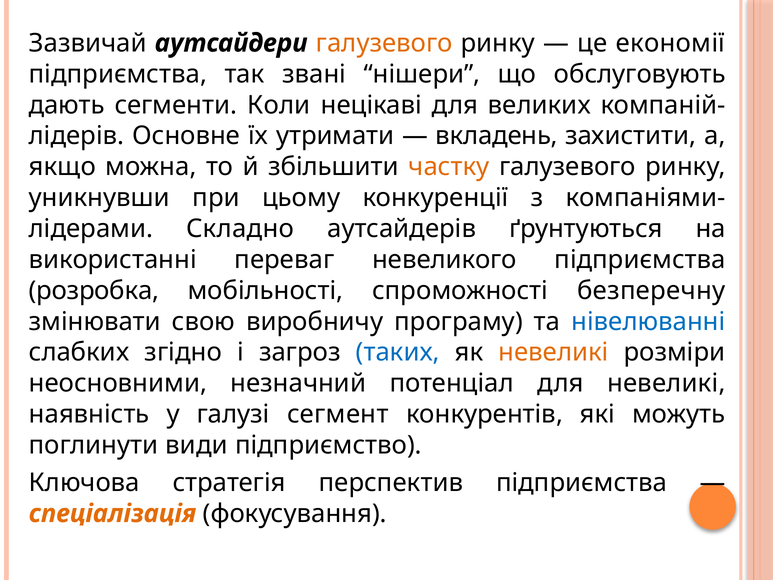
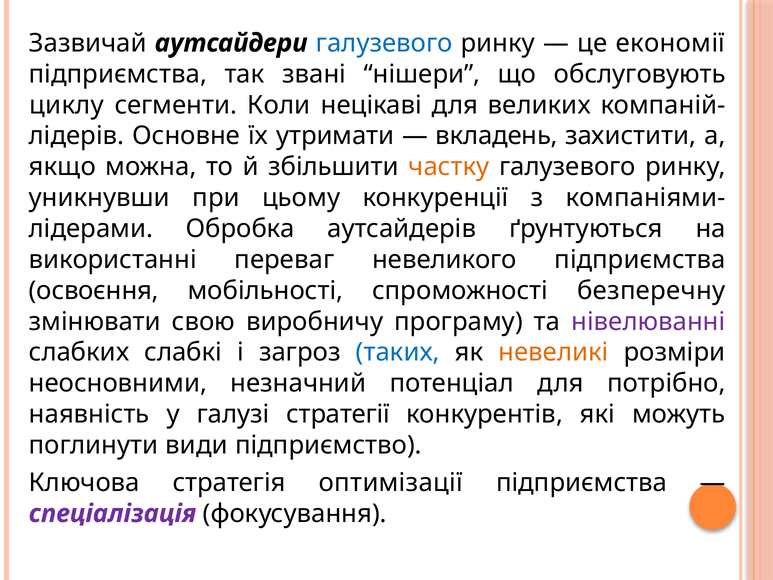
галузевого at (384, 43) colour: orange -> blue
дають: дають -> циклу
Складно: Складно -> Обробка
розробка: розробка -> освоєння
нівелюванні colour: blue -> purple
згідно: згідно -> слабкі
для невеликі: невеликі -> потрібно
сегмент: сегмент -> стратегії
перспектив: перспектив -> оптимізації
спеціалізація colour: orange -> purple
